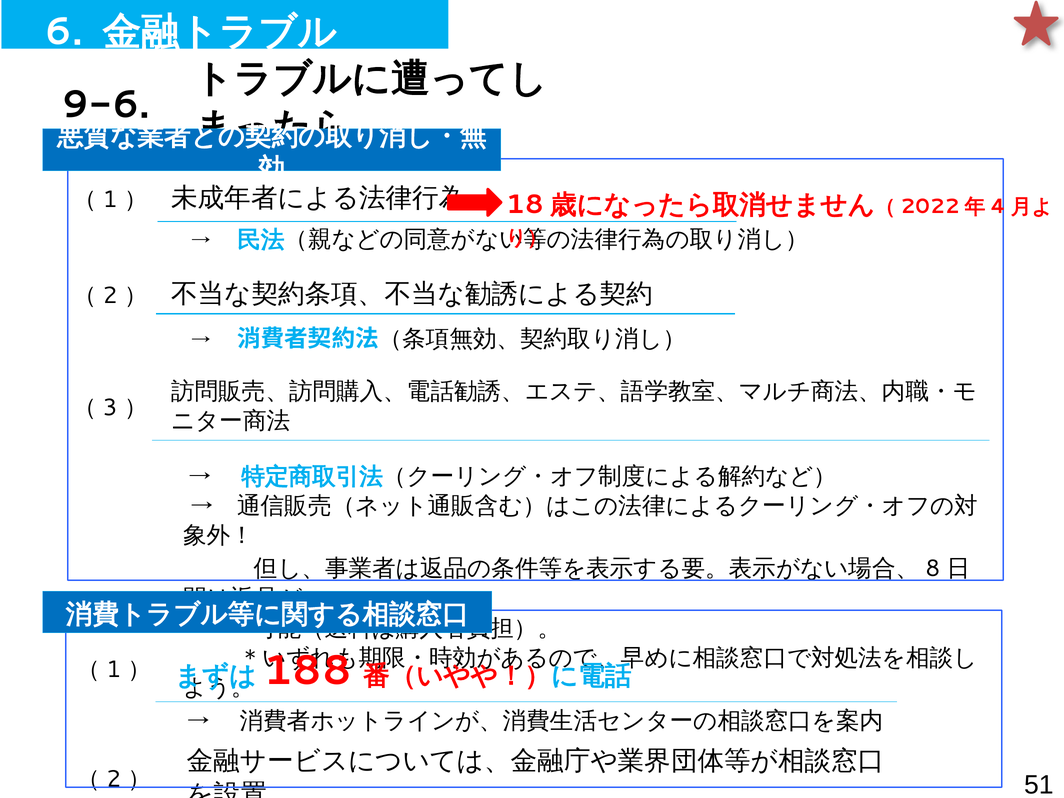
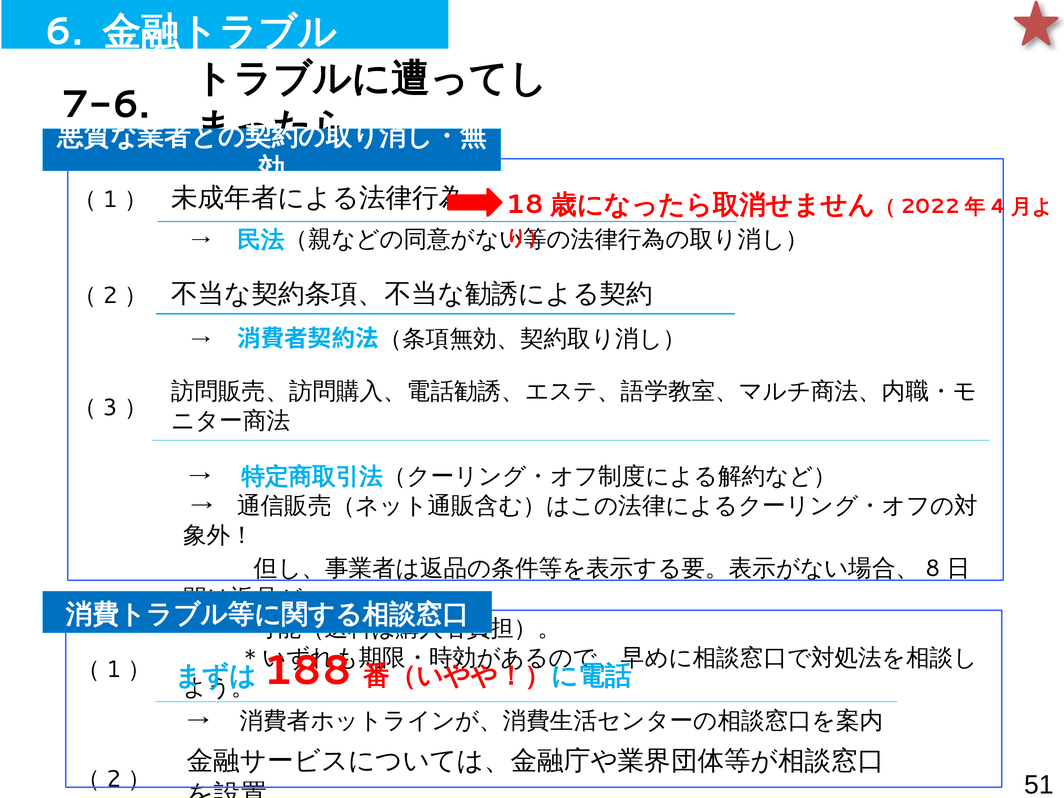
9-6: 9-6 -> 7-6
